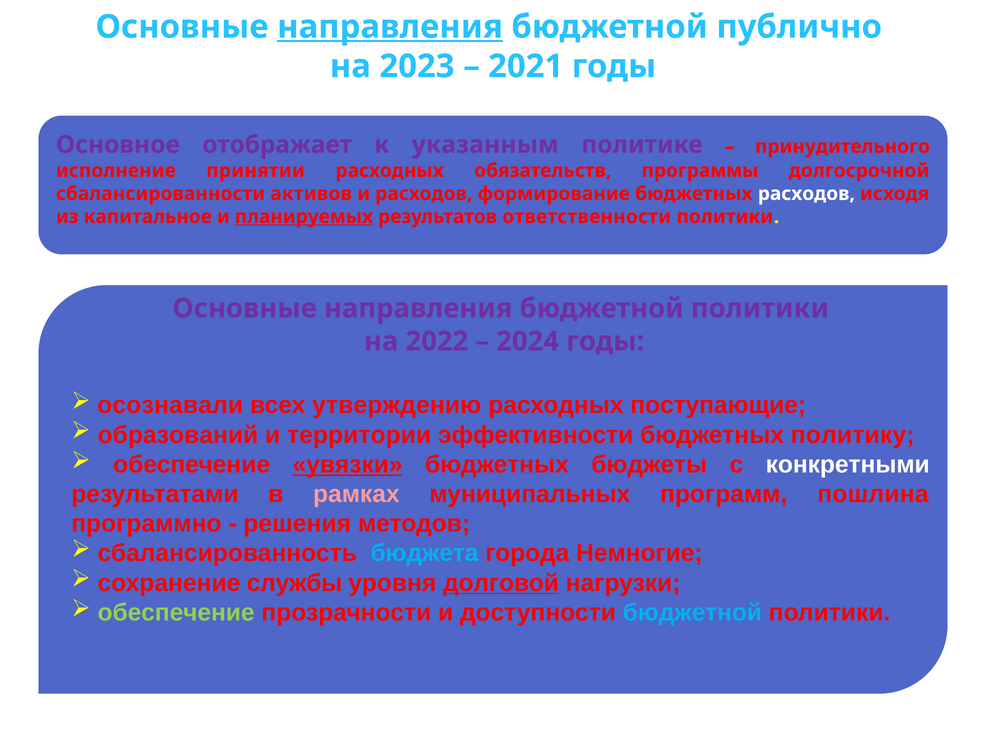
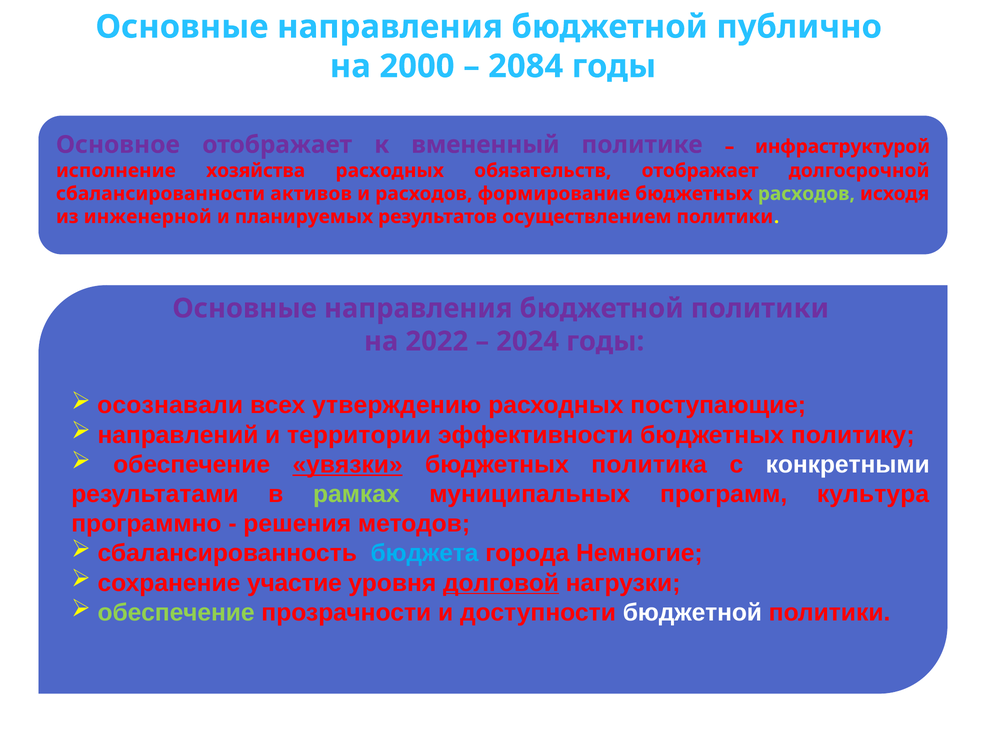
направления at (390, 27) underline: present -> none
2023: 2023 -> 2000
2021: 2021 -> 2084
указанным: указанным -> вмененный
принудительного: принудительного -> инфраструктурой
принятии: принятии -> хозяйства
обязательств программы: программы -> отображает
расходов at (806, 194) colour: white -> light green
капитальное: капитальное -> инженерной
планируемых underline: present -> none
ответственности: ответственности -> осуществлением
образований: образований -> направлений
бюджеты: бюджеты -> политика
рамках colour: pink -> light green
пошлина: пошлина -> культура
службы: службы -> участие
бюджетной at (692, 612) colour: light blue -> white
